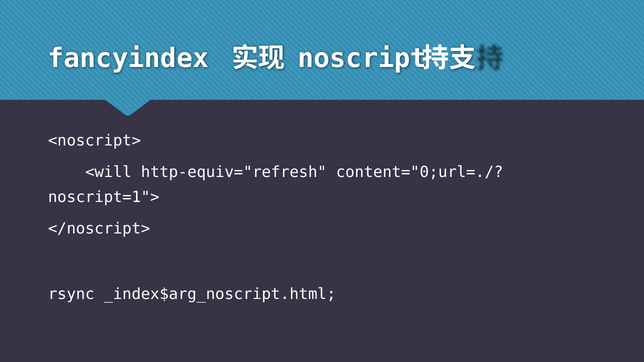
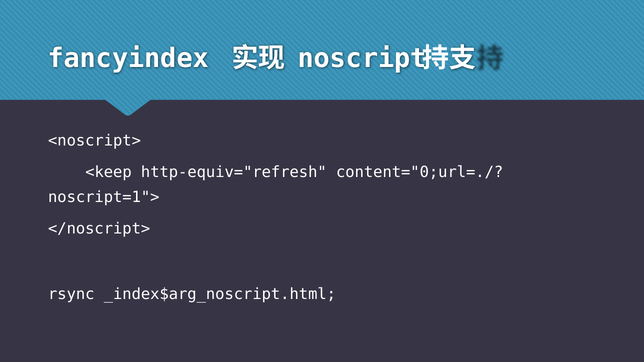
<will: <will -> <keep
